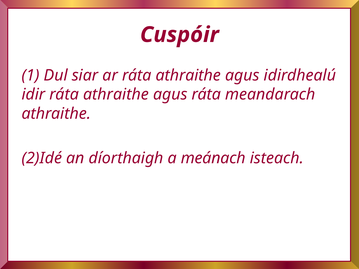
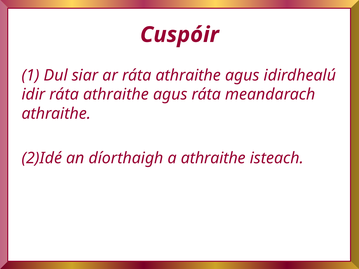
a meánach: meánach -> athraithe
